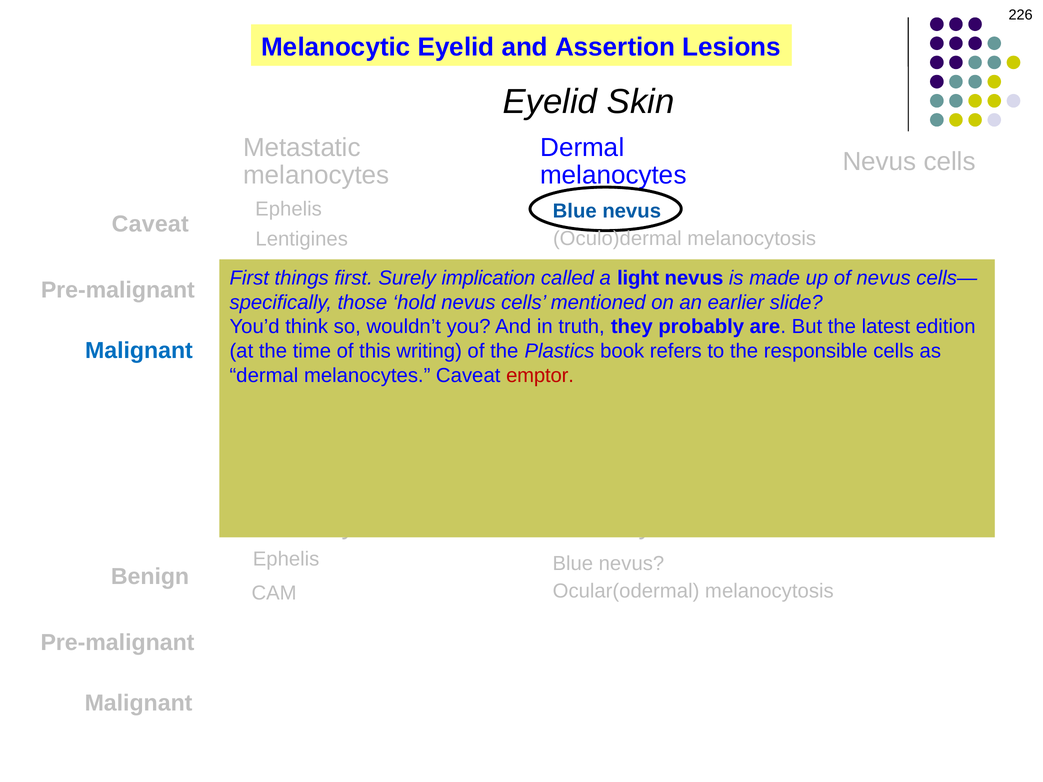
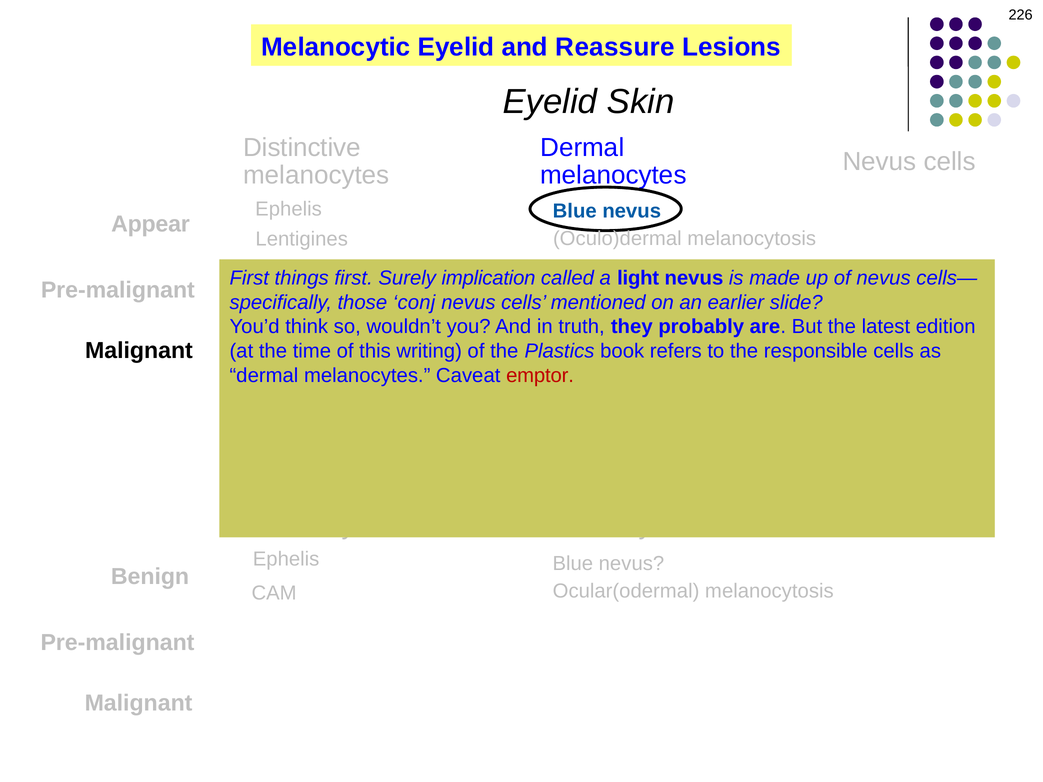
Assertion: Assertion -> Reassure
Metastatic: Metastatic -> Distinctive
Caveat at (150, 224): Caveat -> Appear
hold: hold -> conj
Malignant at (139, 351) colour: blue -> black
